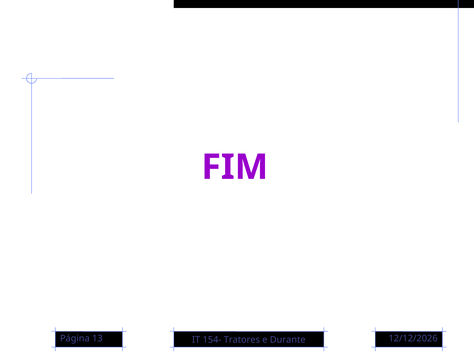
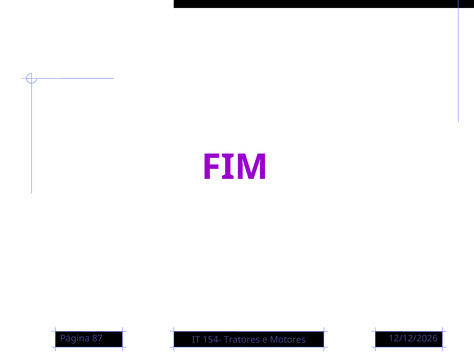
13: 13 -> 87
Durante: Durante -> Motores
